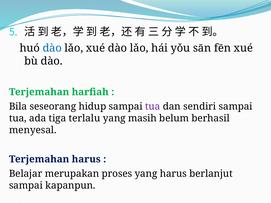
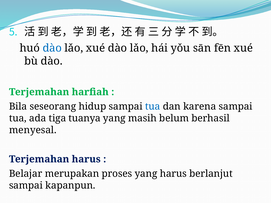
tua at (153, 107) colour: purple -> blue
sendiri: sendiri -> karena
terlalu: terlalu -> tuanya
